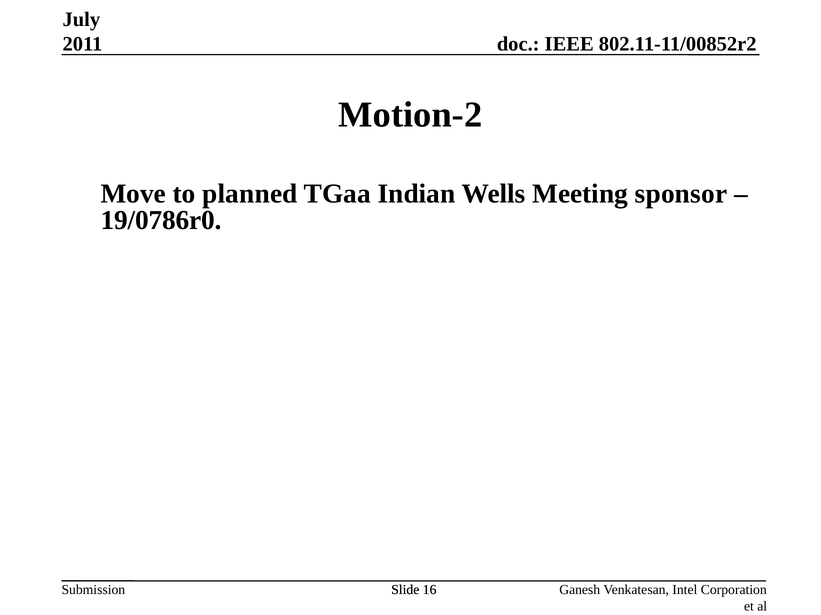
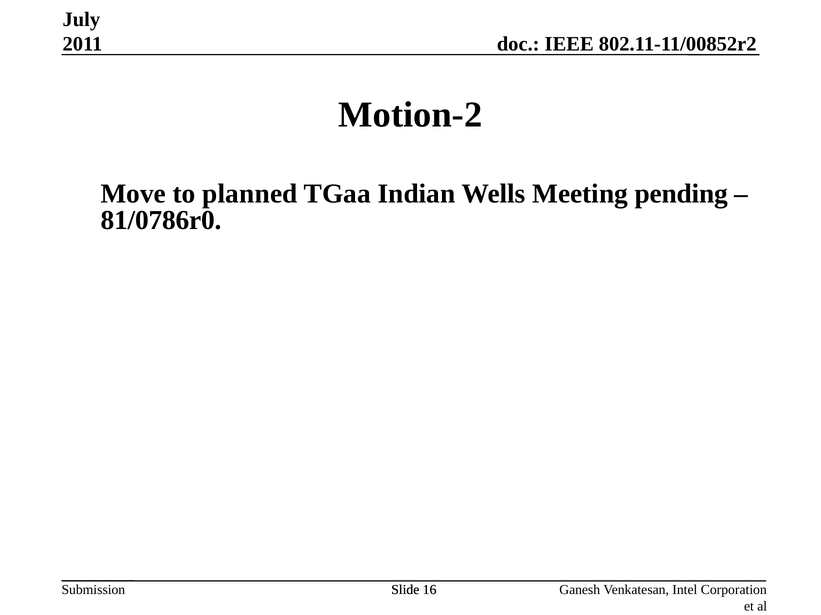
sponsor: sponsor -> pending
19/0786r0: 19/0786r0 -> 81/0786r0
